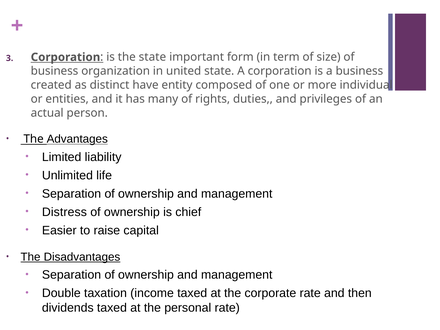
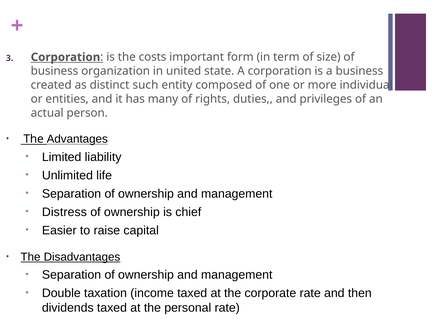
the state: state -> costs
have: have -> such
